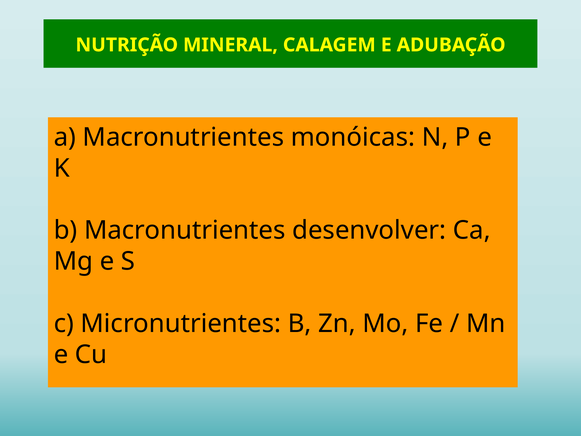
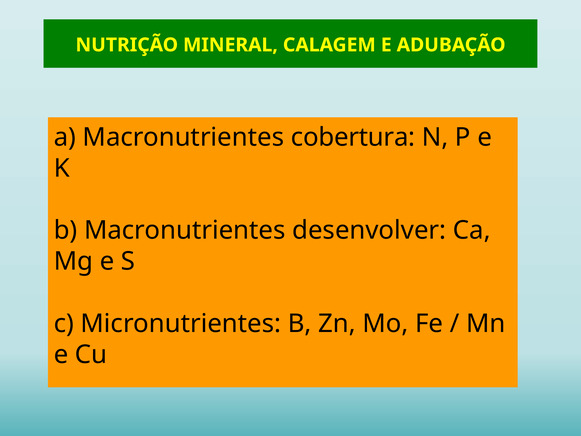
monóicas: monóicas -> cobertura
